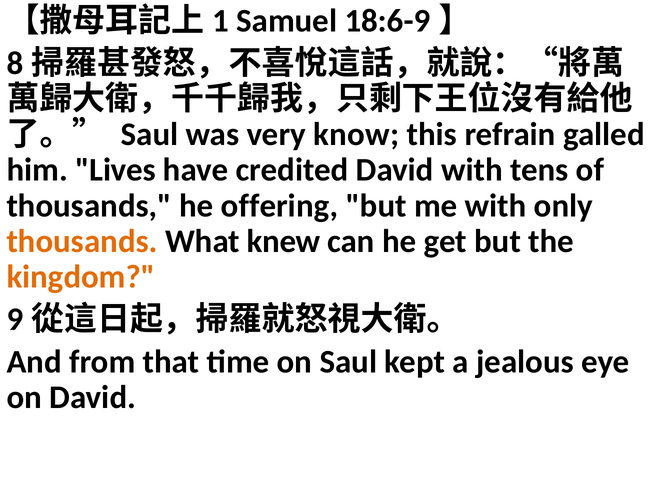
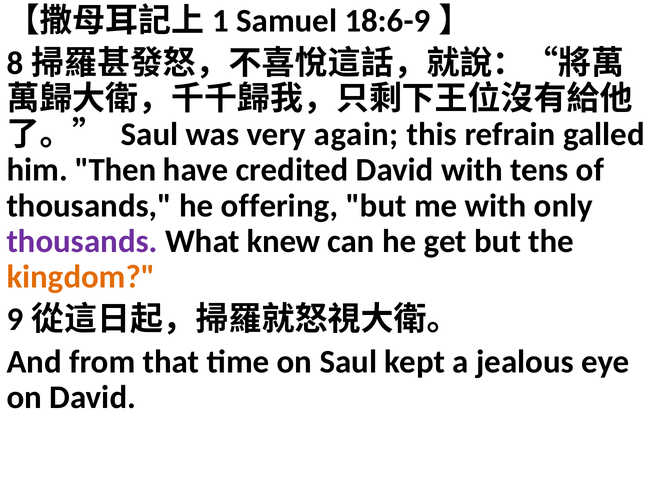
know: know -> again
Lives: Lives -> Then
thousands at (82, 241) colour: orange -> purple
